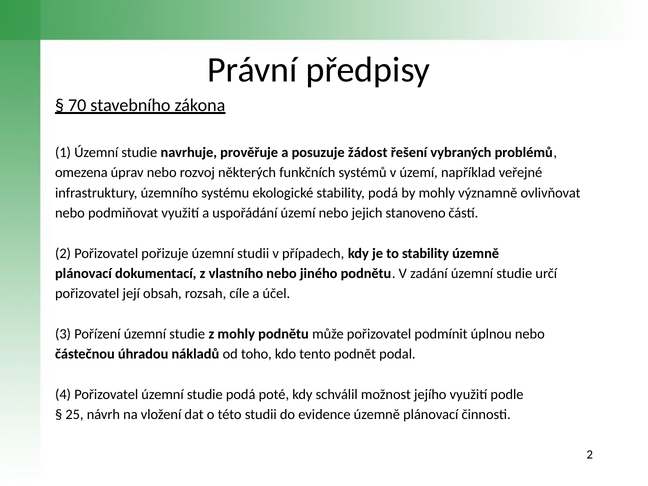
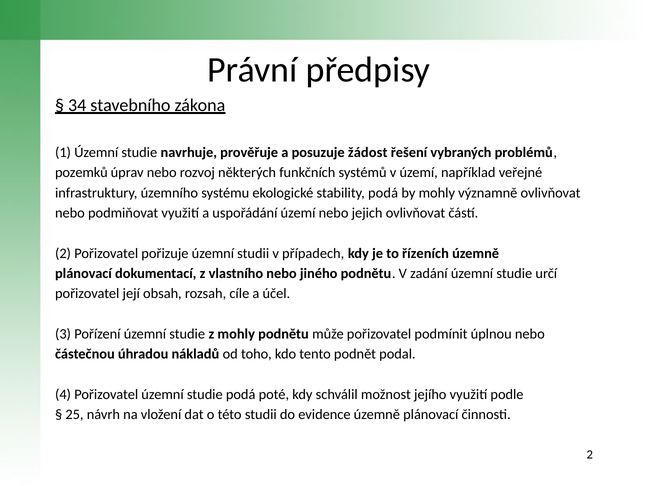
70: 70 -> 34
omezena: omezena -> pozemků
jejich stanoveno: stanoveno -> ovlivňovat
to stability: stability -> řízeních
